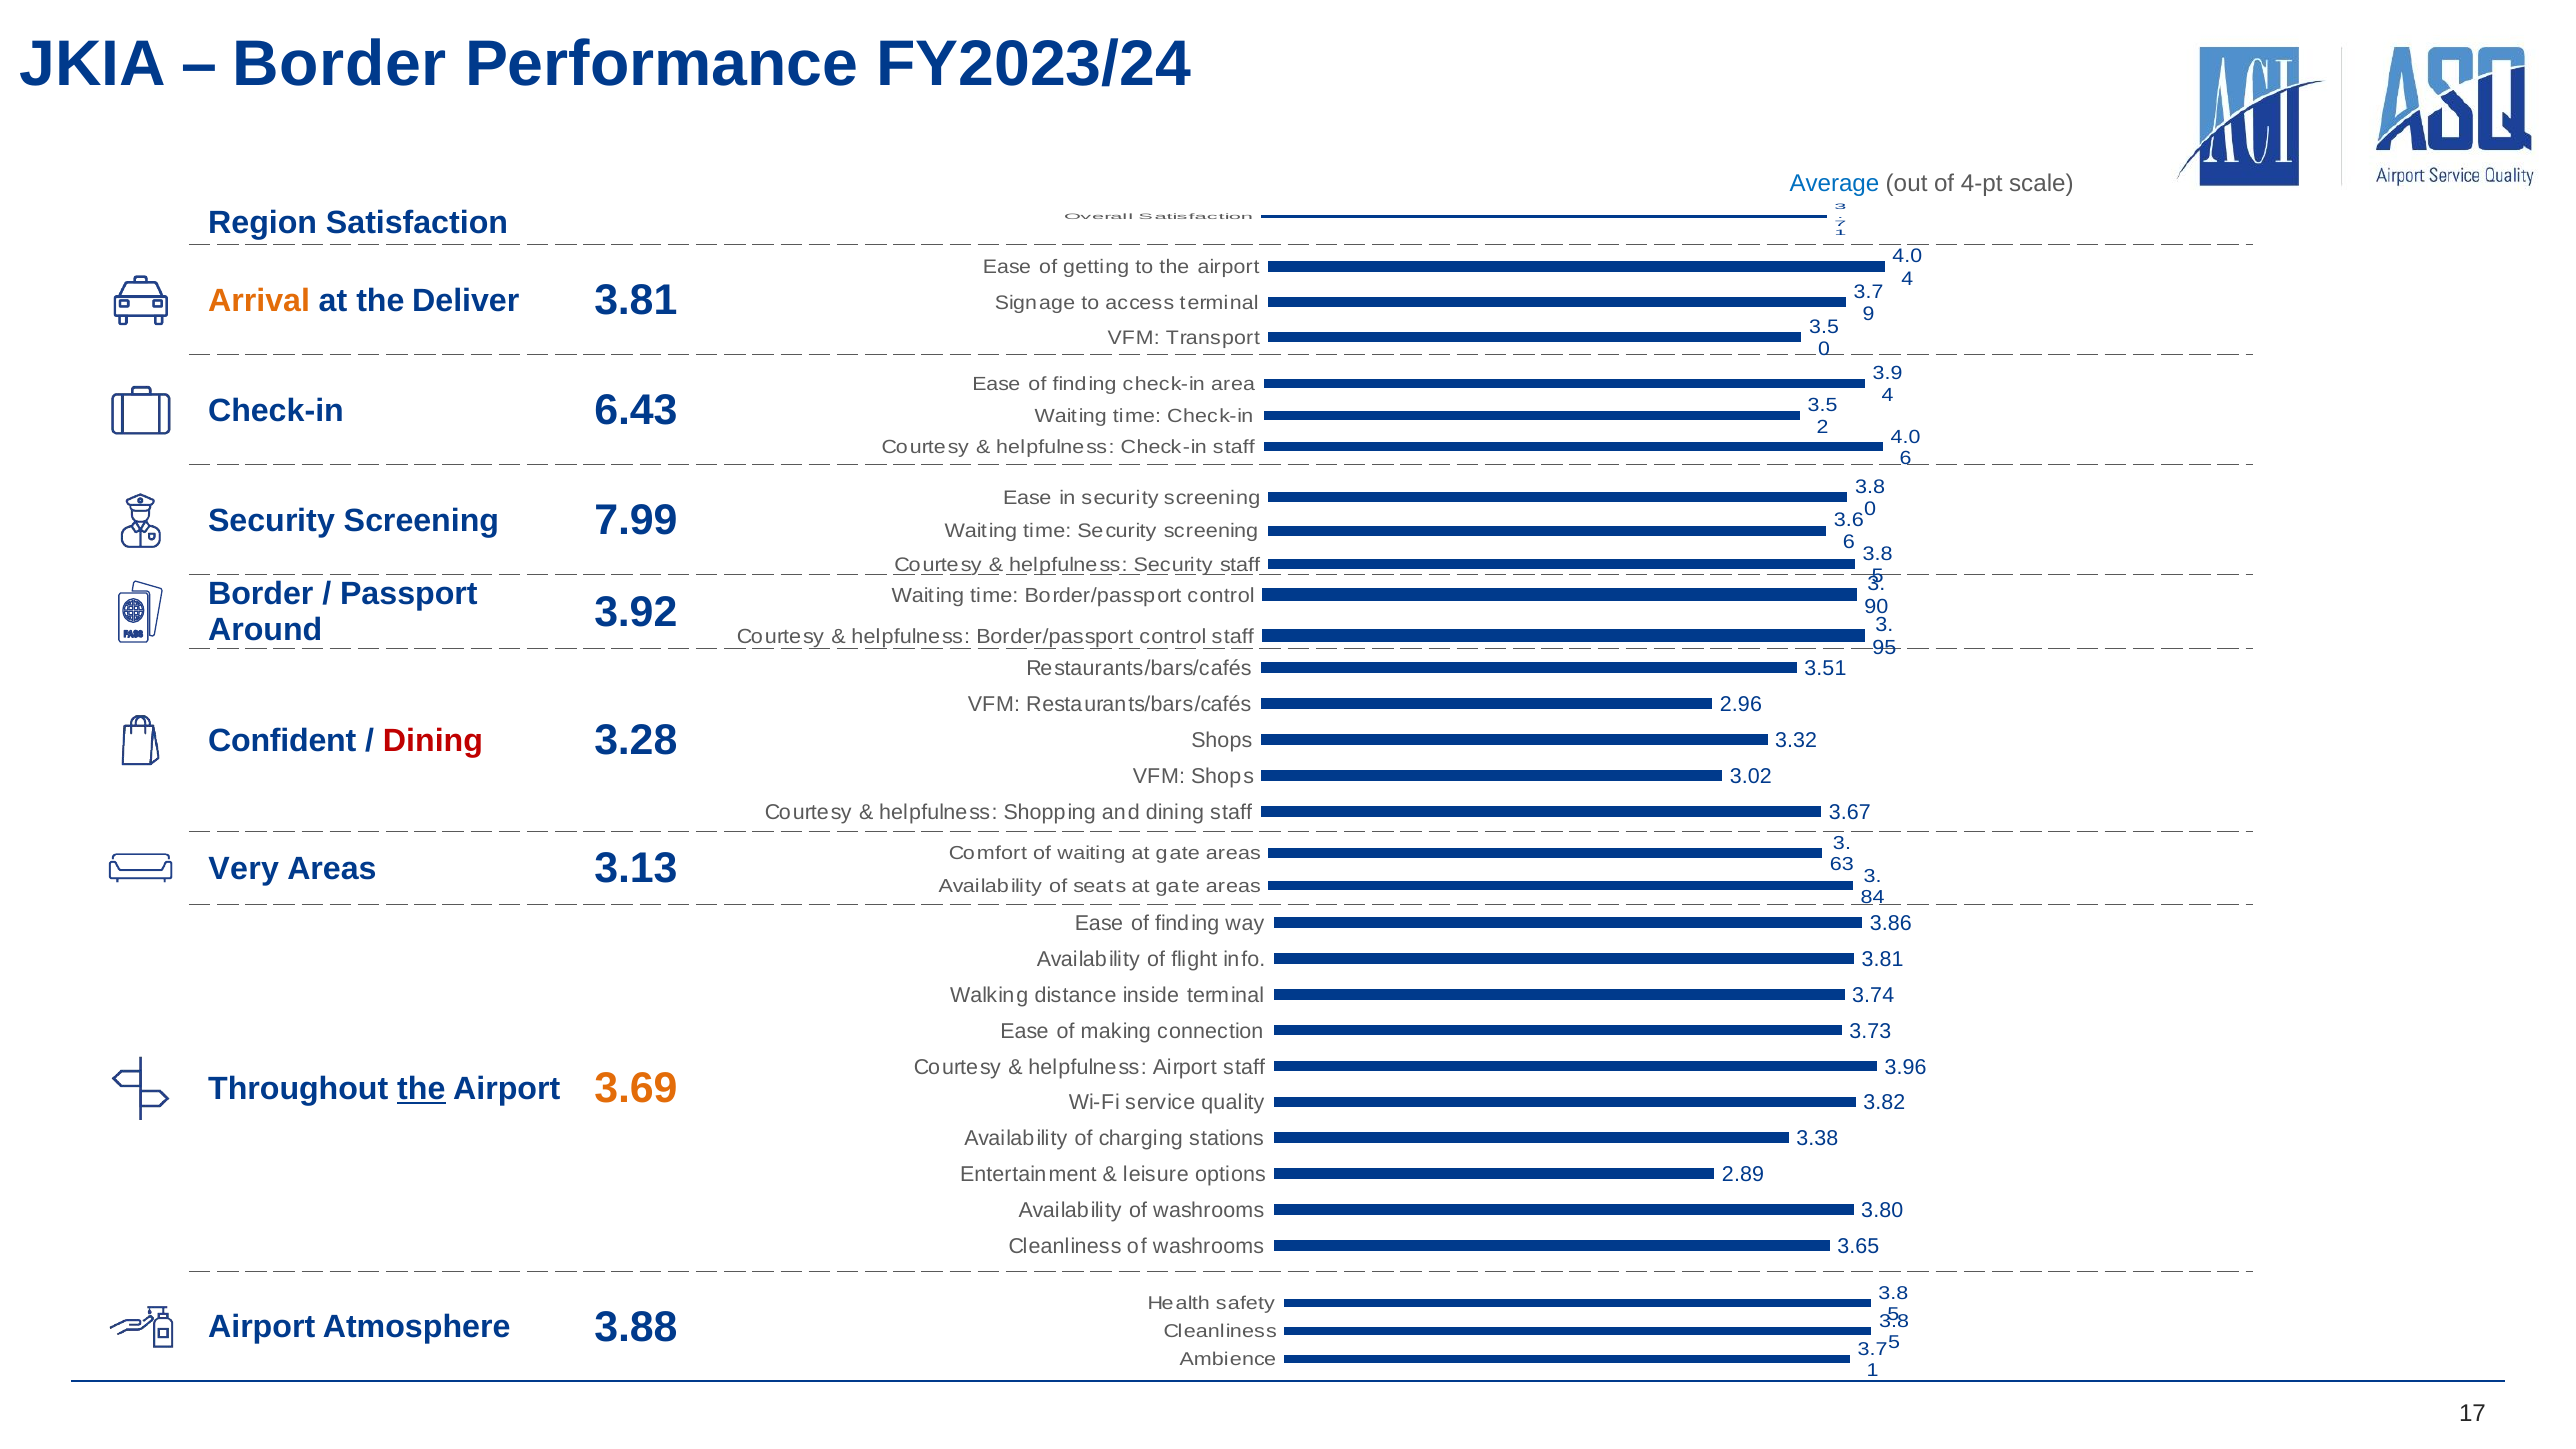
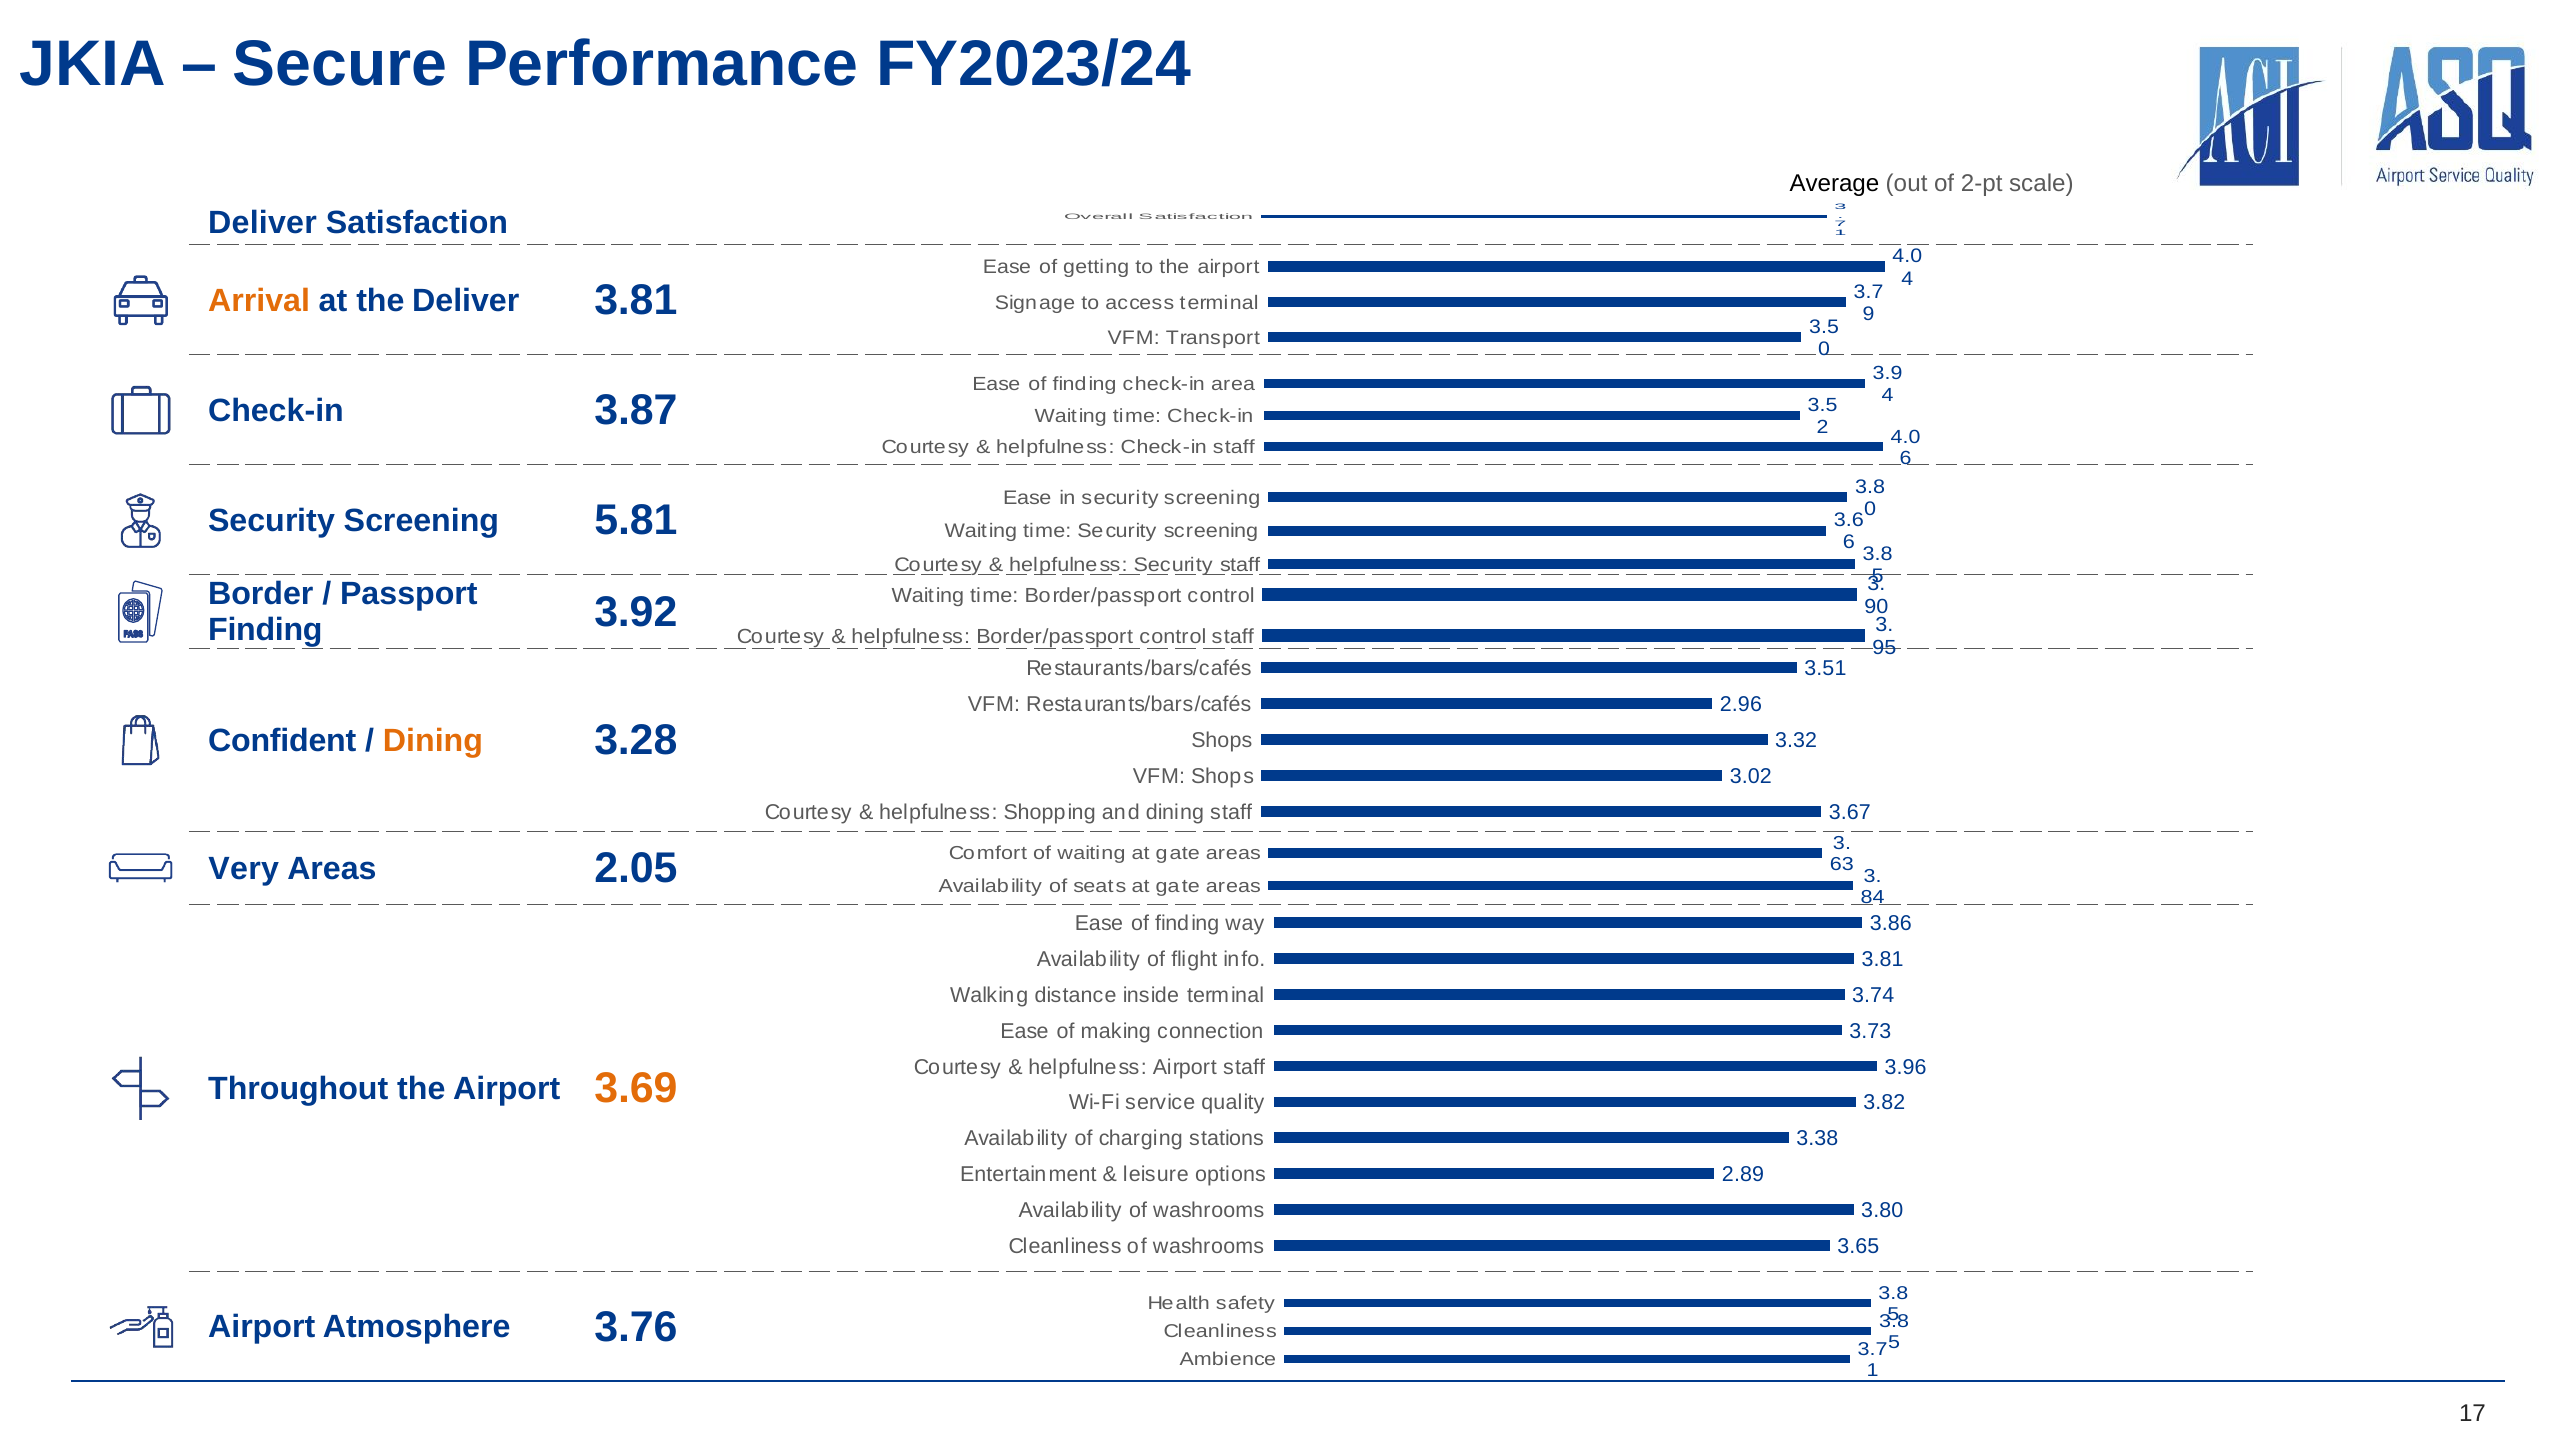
Border at (340, 65): Border -> Secure
Average colour: blue -> black
4-pt: 4-pt -> 2-pt
Region at (263, 223): Region -> Deliver
6.43: 6.43 -> 3.87
7.99: 7.99 -> 5.81
Around at (265, 630): Around -> Finding
Dining at (433, 740) colour: red -> orange
3.13: 3.13 -> 2.05
the at (421, 1089) underline: present -> none
3.88: 3.88 -> 3.76
